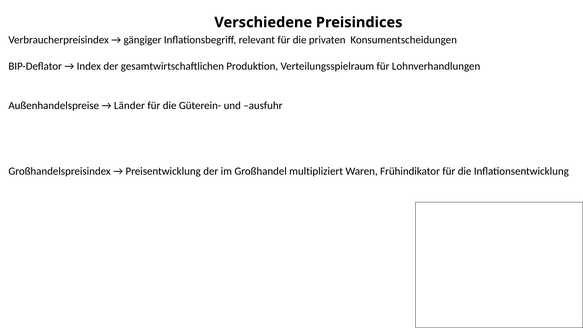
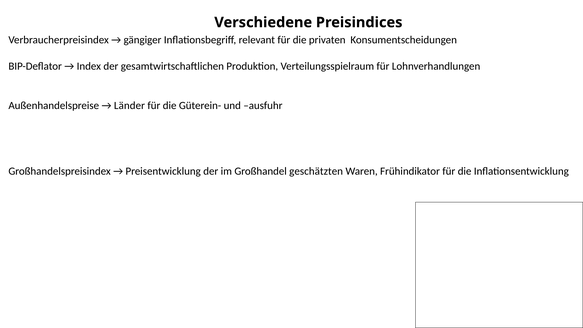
multipliziert: multipliziert -> geschätzten
